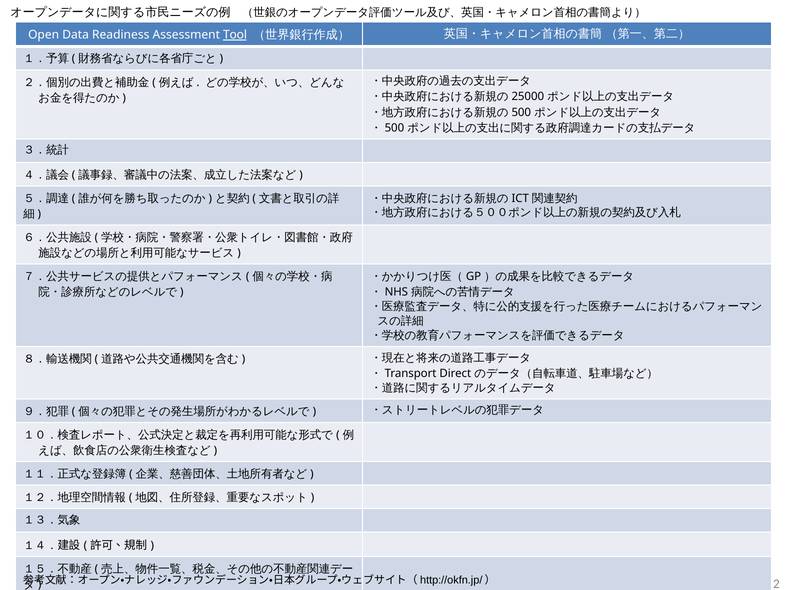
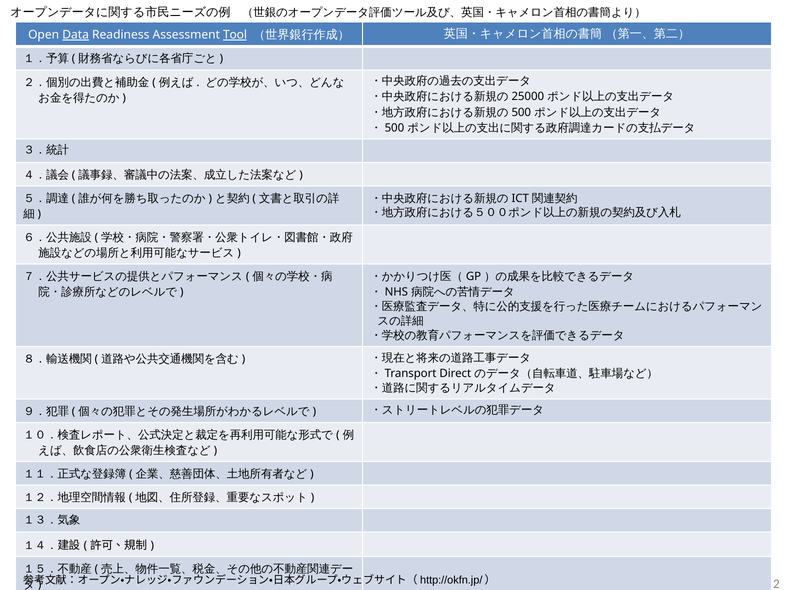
Data underline: none -> present
